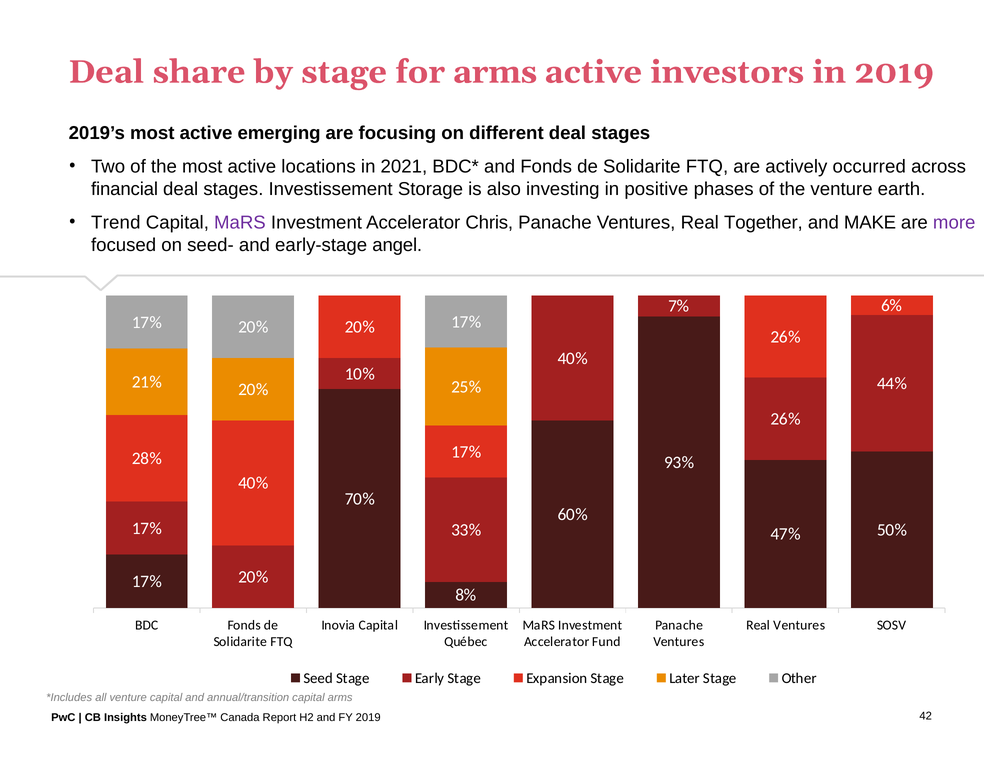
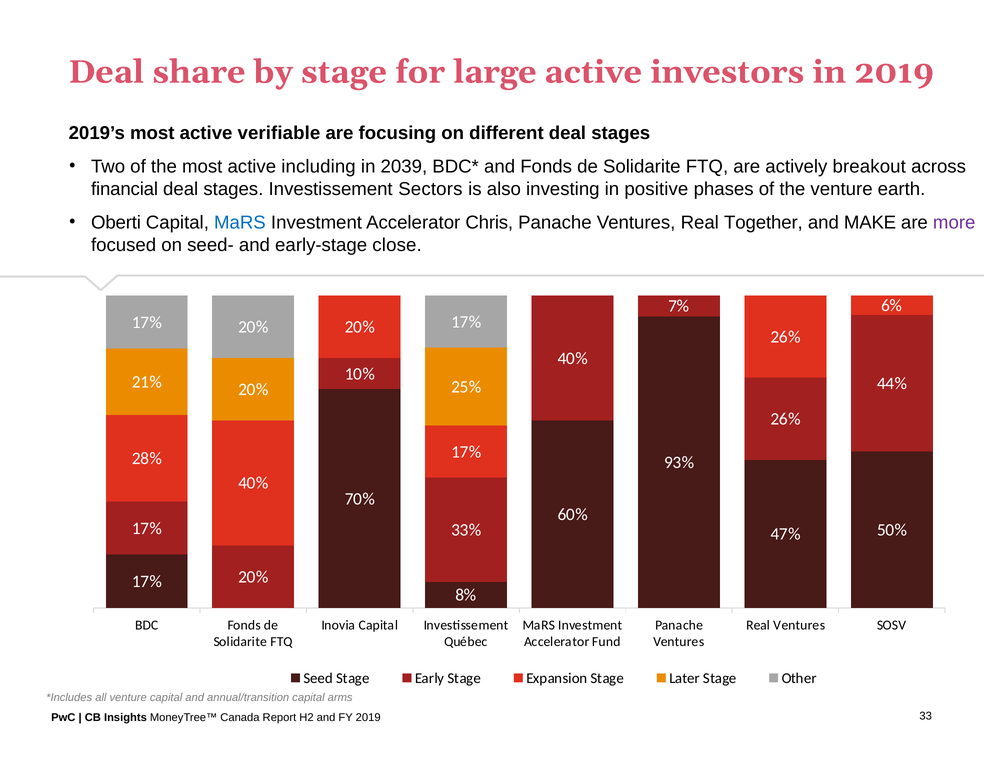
for arms: arms -> large
emerging: emerging -> verifiable
locations: locations -> including
2021: 2021 -> 2039
occurred: occurred -> breakout
Storage: Storage -> Sectors
Trend: Trend -> Oberti
MaRS at (240, 222) colour: purple -> blue
angel: angel -> close
42: 42 -> 33
